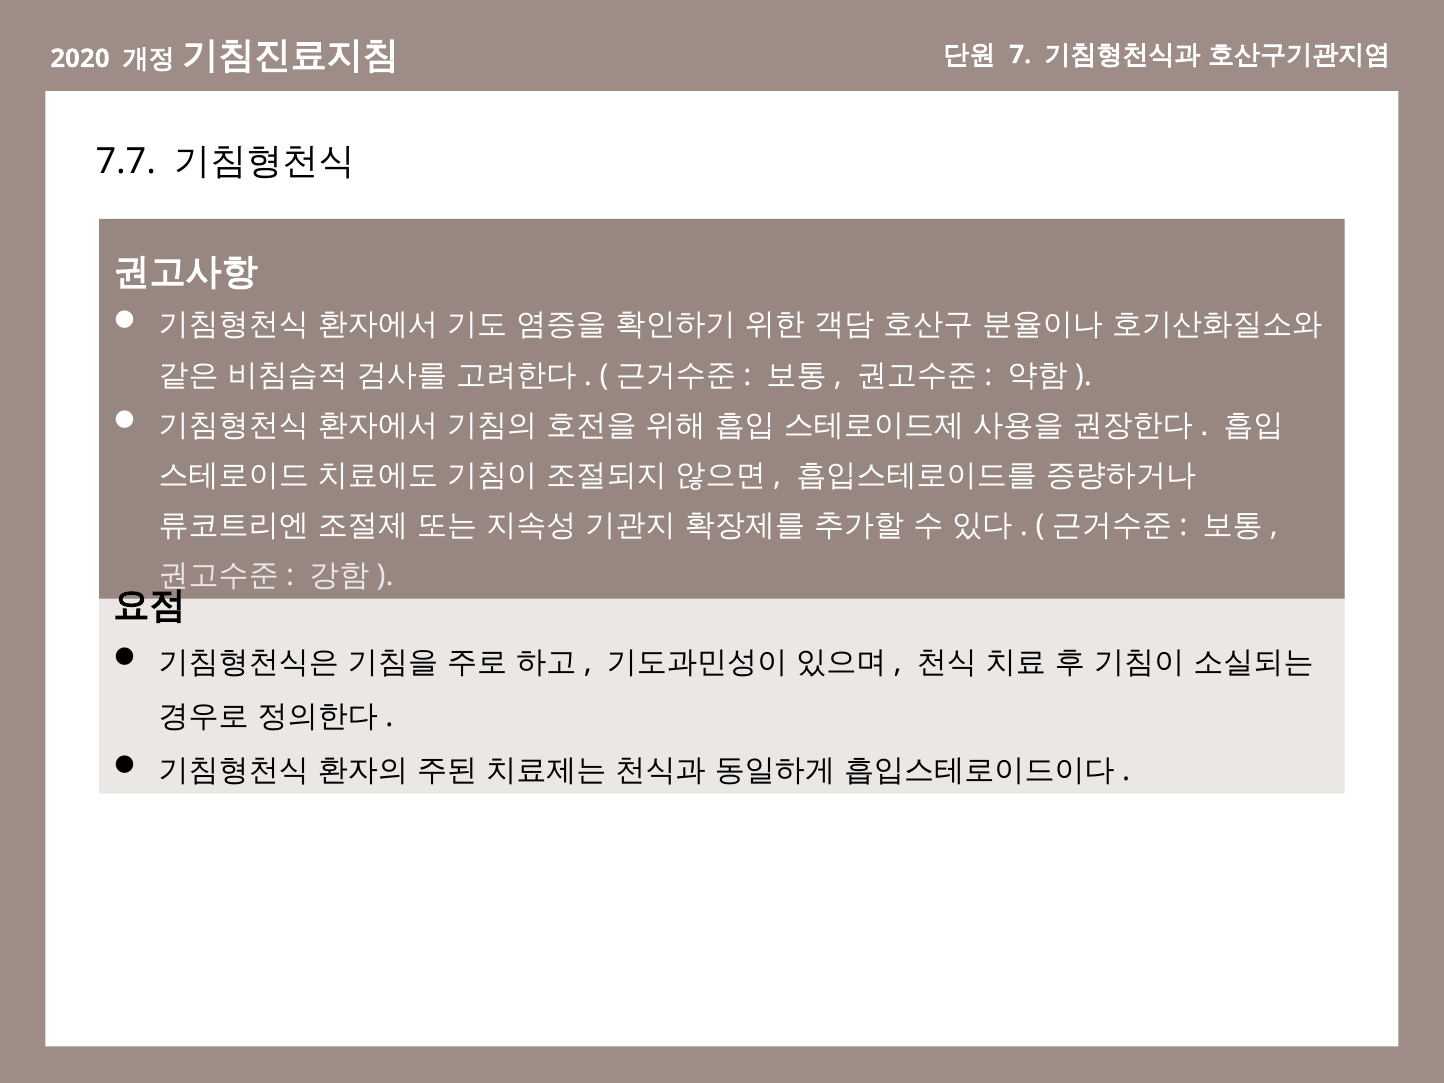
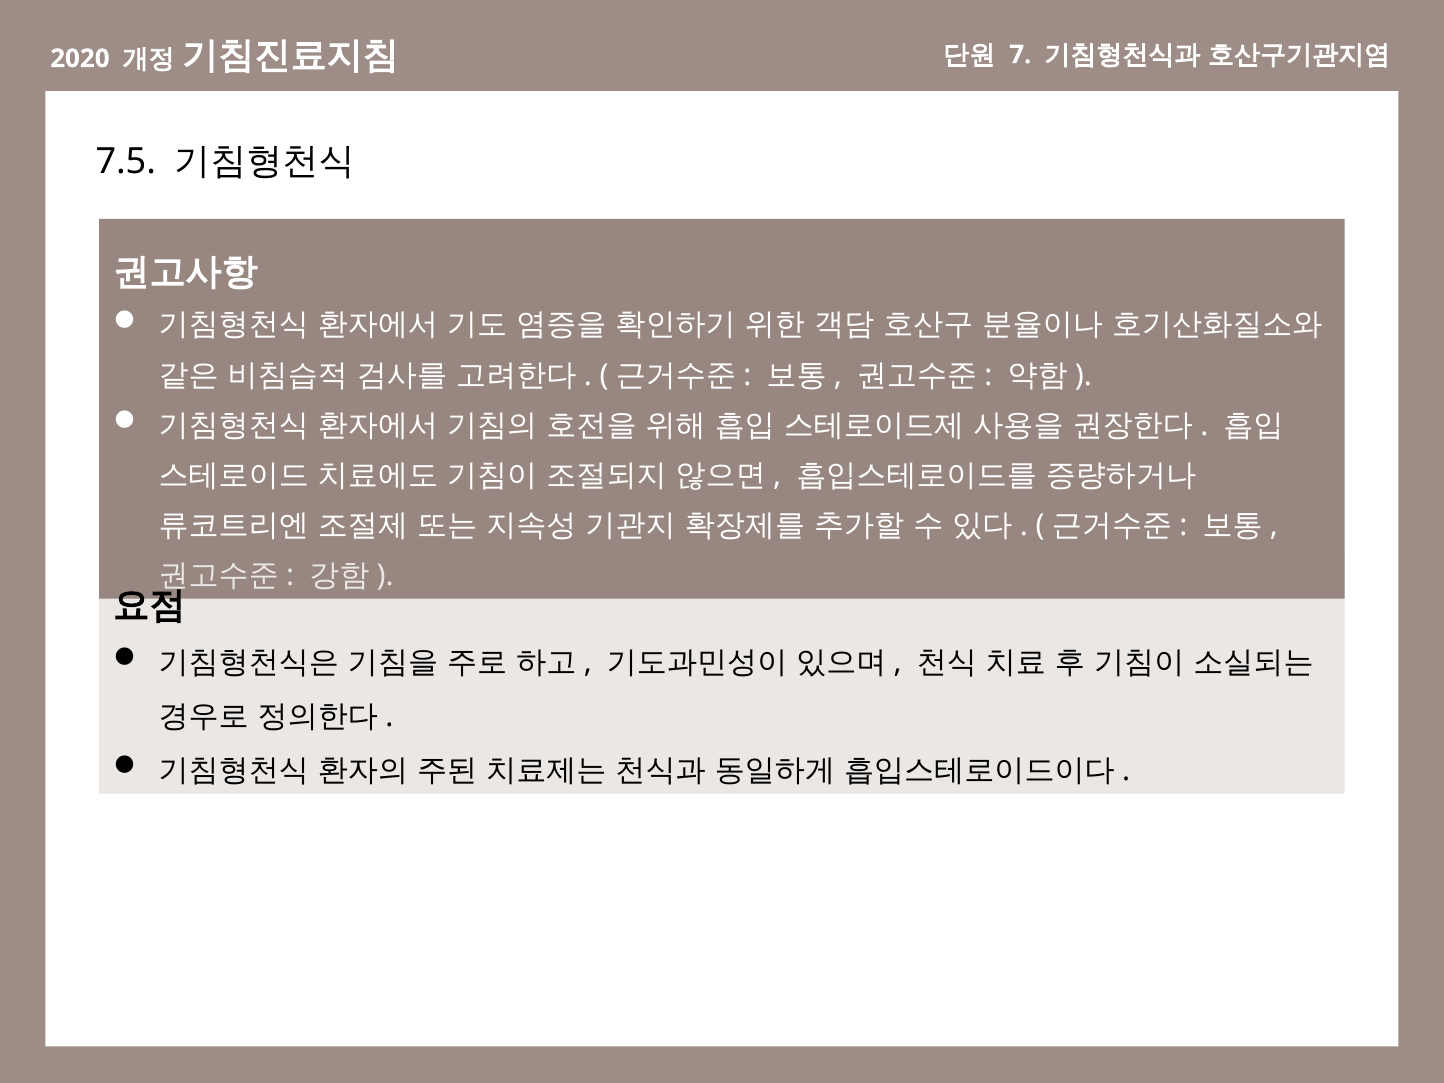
7.7: 7.7 -> 7.5
